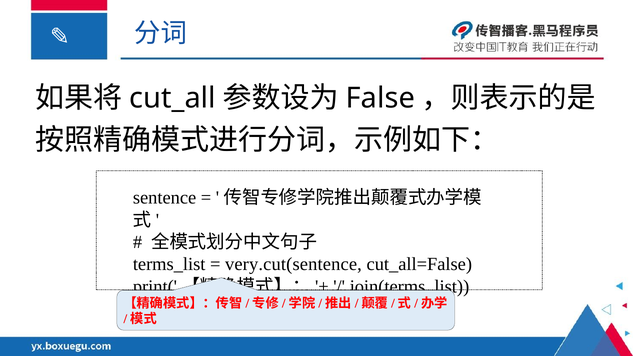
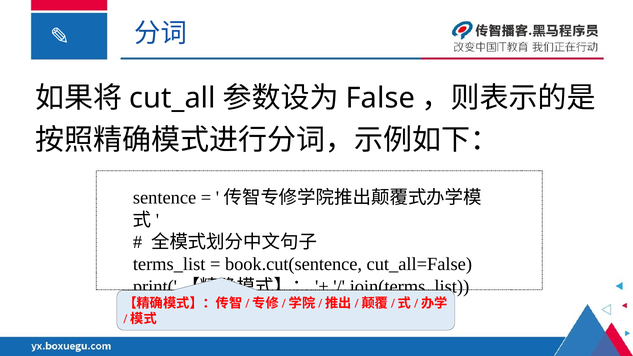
very.cut(sentence: very.cut(sentence -> book.cut(sentence
